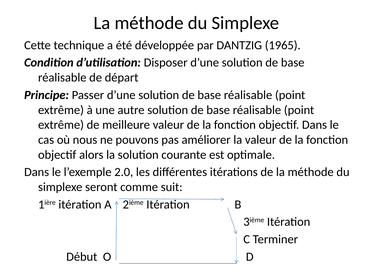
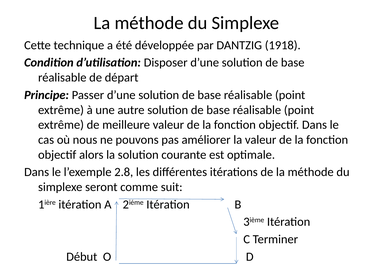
1965: 1965 -> 1918
2.0: 2.0 -> 2.8
